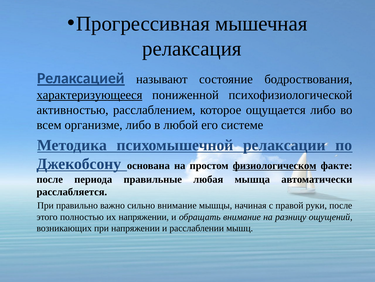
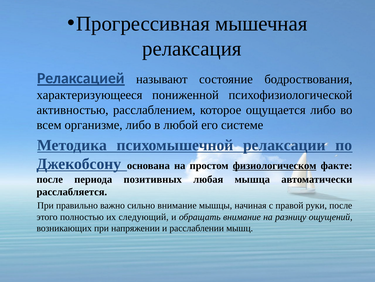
характеризующееся underline: present -> none
правильные: правильные -> позитивных
их напряжении: напряжении -> следующий
